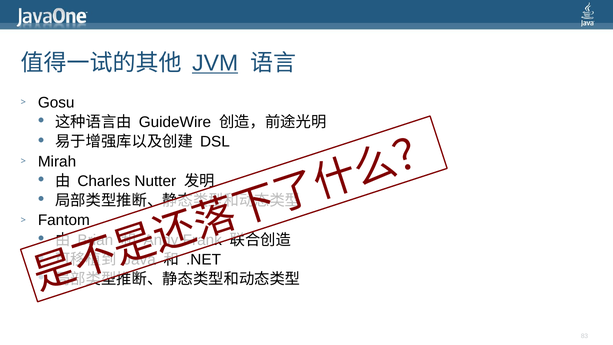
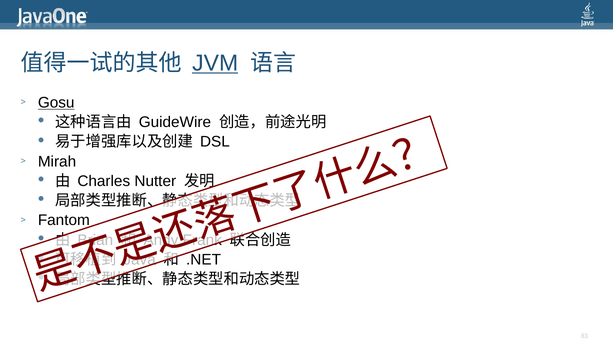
Gosu underline: none -> present
